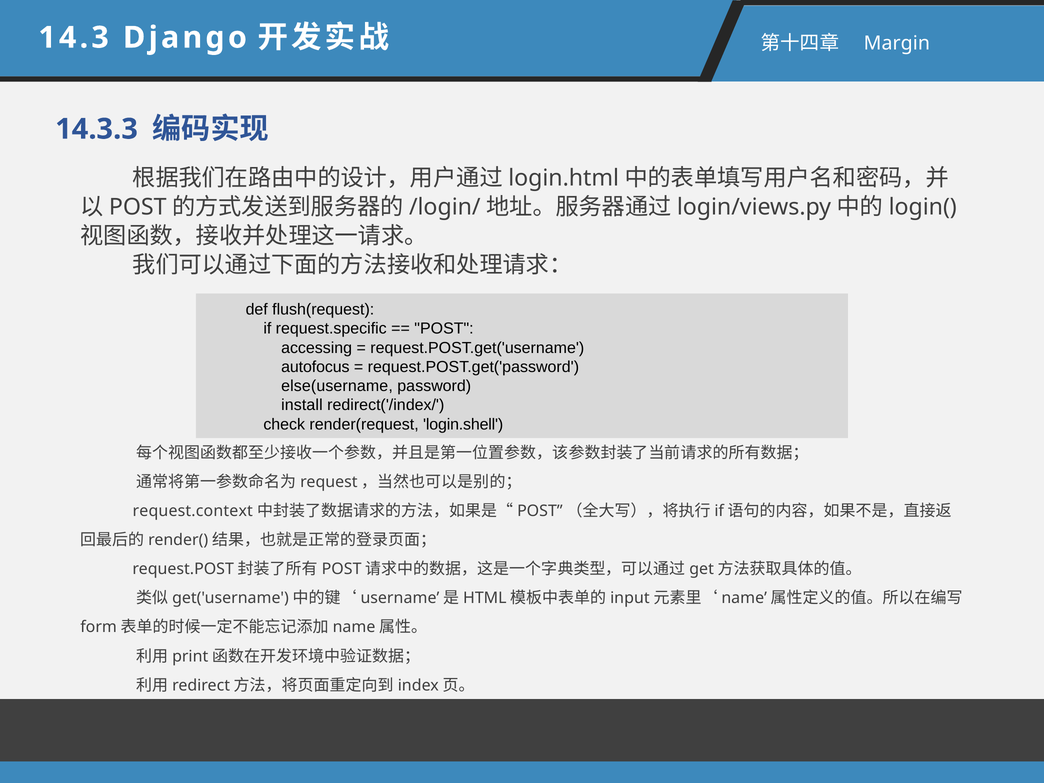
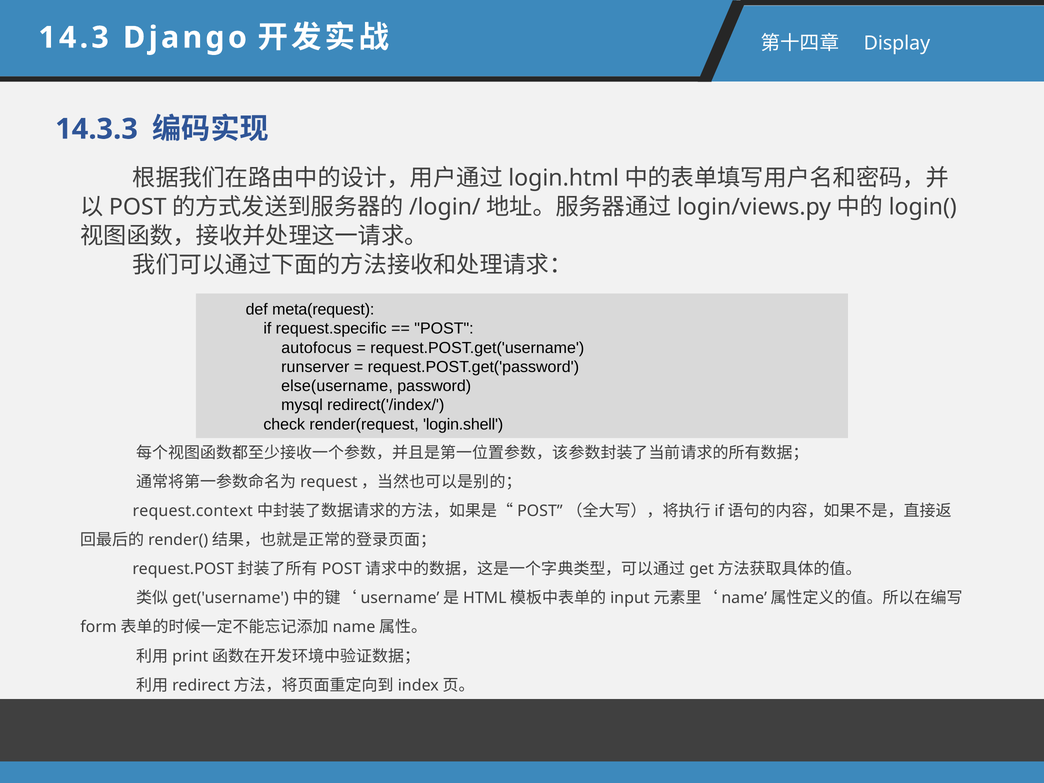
Margin: Margin -> Display
flush(request: flush(request -> meta(request
accessing: accessing -> autofocus
autofocus: autofocus -> runserver
install: install -> mysql
